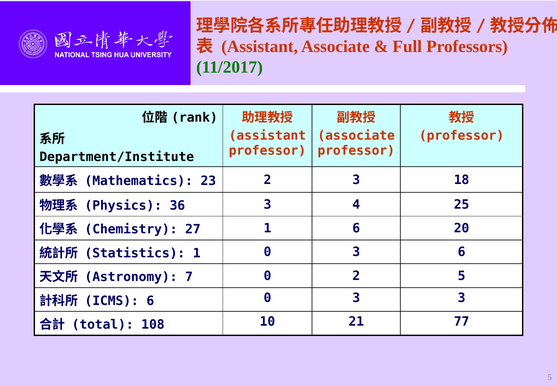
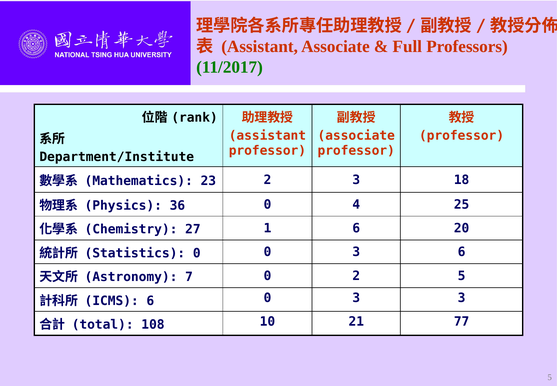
36 3: 3 -> 0
Statistics 1: 1 -> 0
